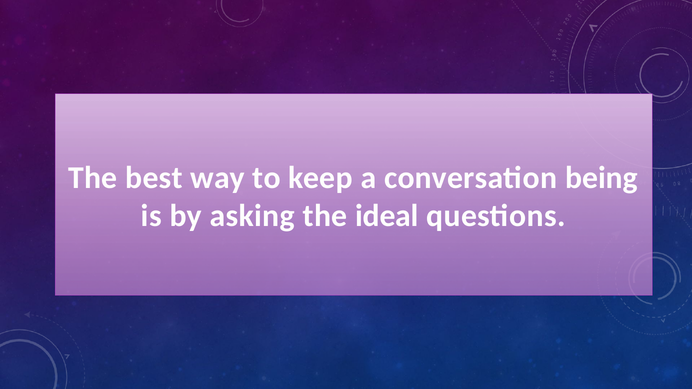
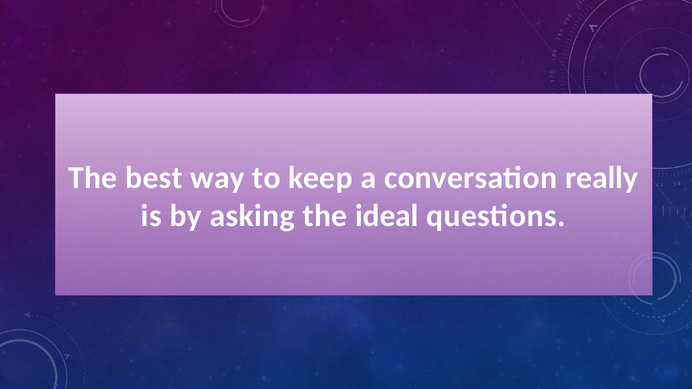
being: being -> really
